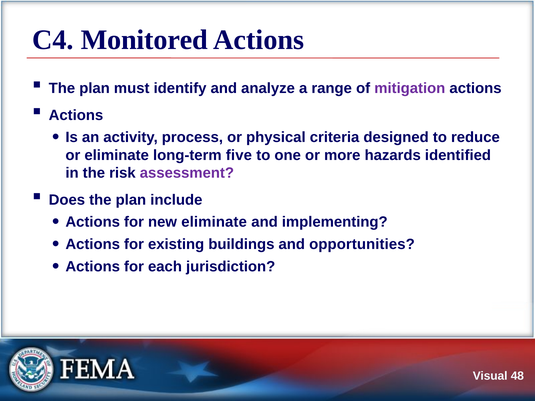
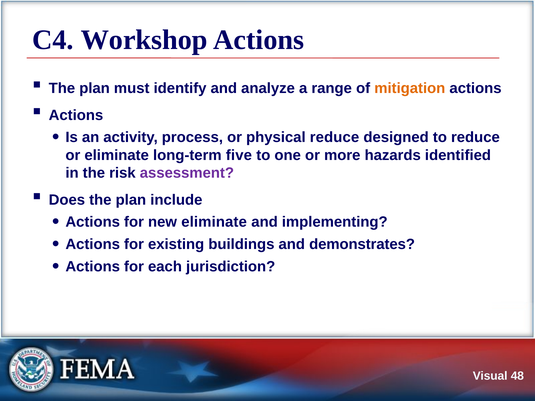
Monitored: Monitored -> Workshop
mitigation colour: purple -> orange
physical criteria: criteria -> reduce
opportunities: opportunities -> demonstrates
